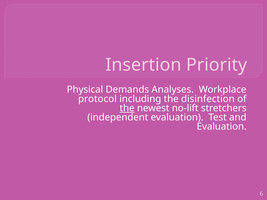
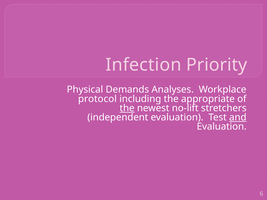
Insertion: Insertion -> Infection
disinfection: disinfection -> appropriate
and underline: none -> present
